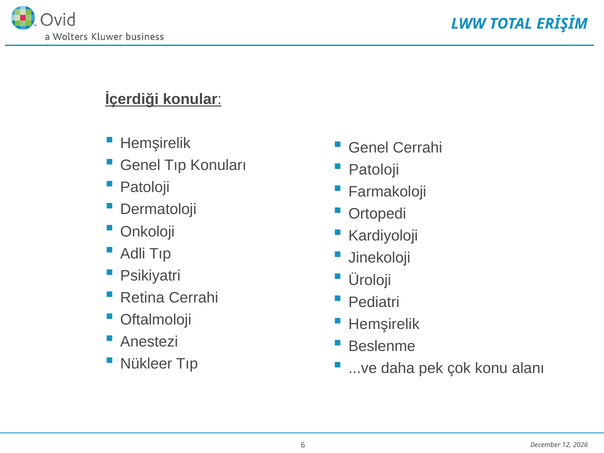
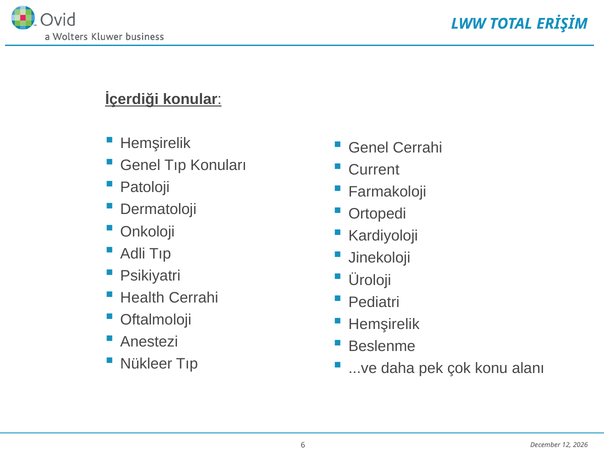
Patoloji at (374, 170): Patoloji -> Current
Retina: Retina -> Health
